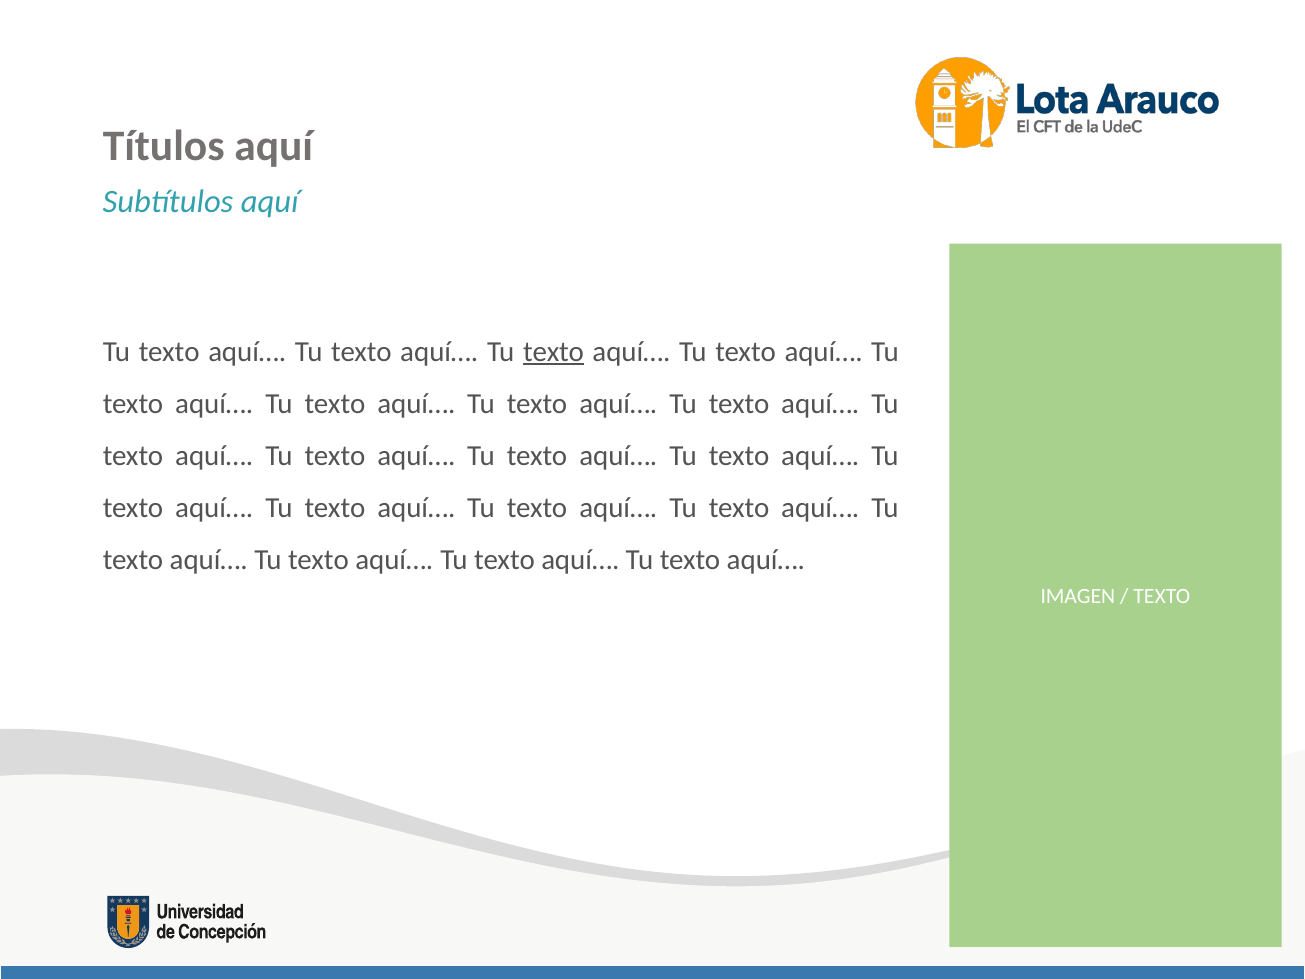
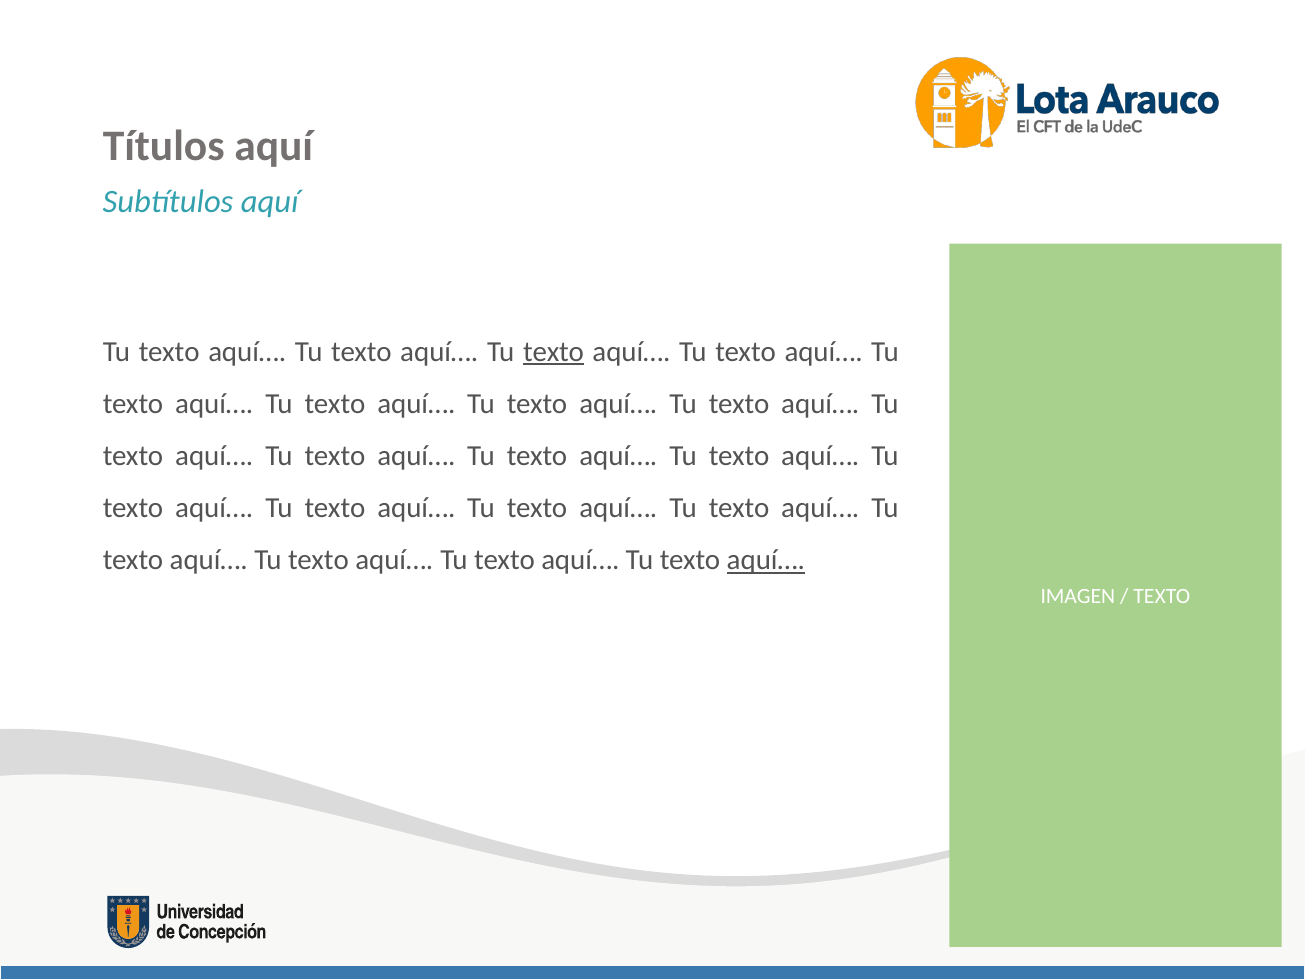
aquí… at (766, 560) underline: none -> present
